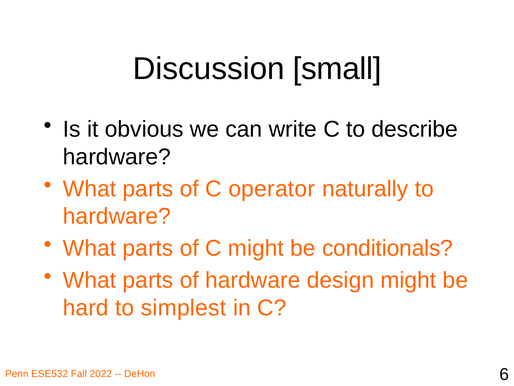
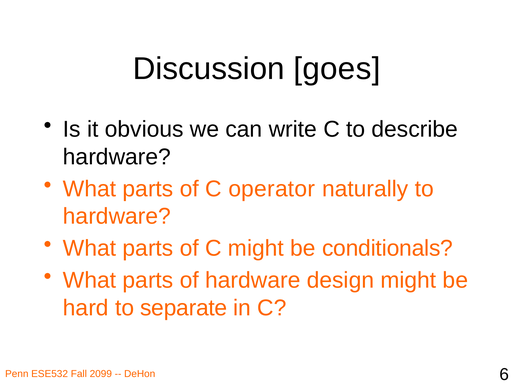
small: small -> goes
simplest: simplest -> separate
2022: 2022 -> 2099
